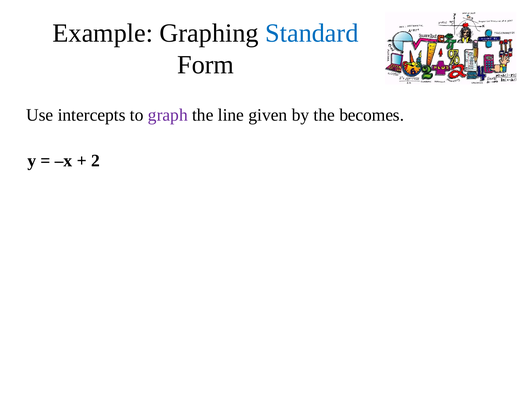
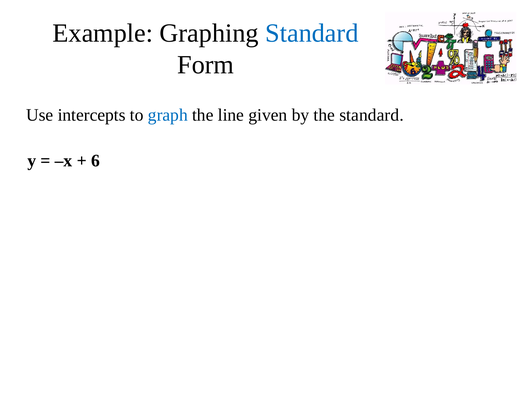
graph colour: purple -> blue
the becomes: becomes -> standard
2: 2 -> 6
